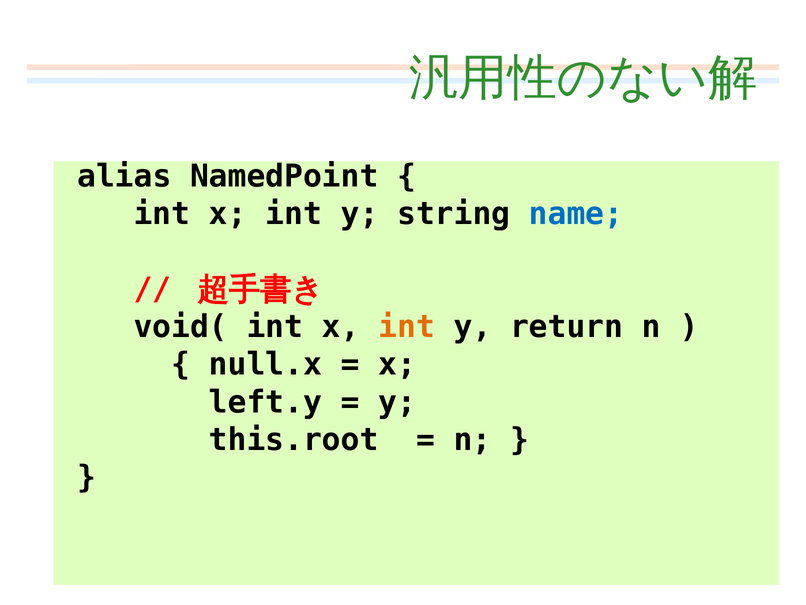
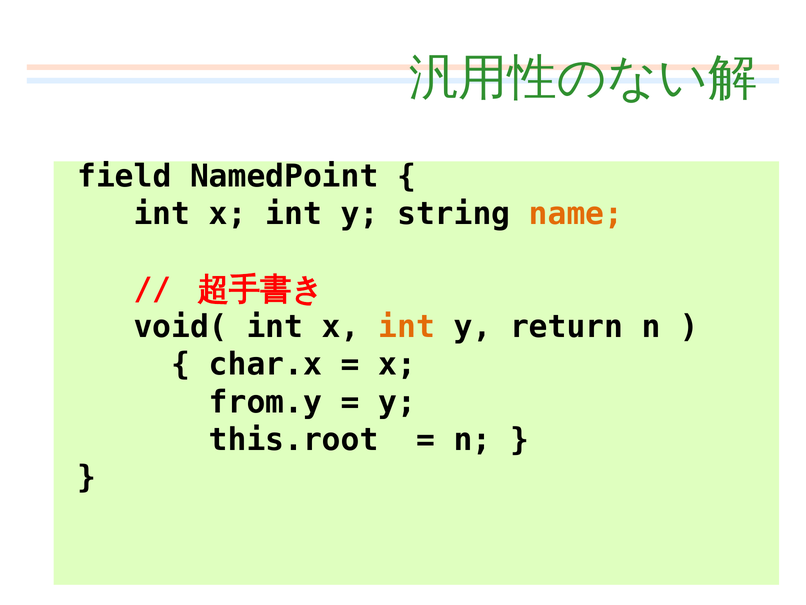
alias: alias -> field
name colour: blue -> orange
null.x: null.x -> char.x
left.y: left.y -> from.y
